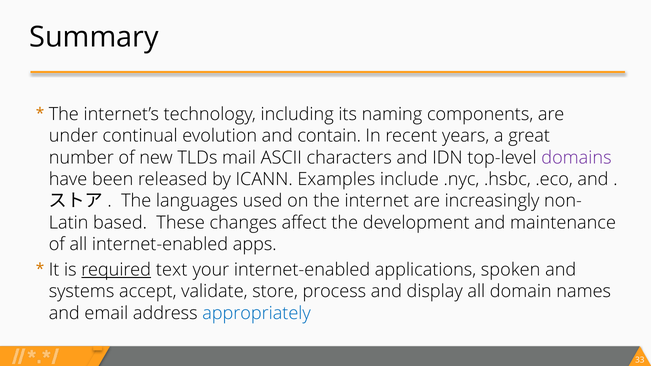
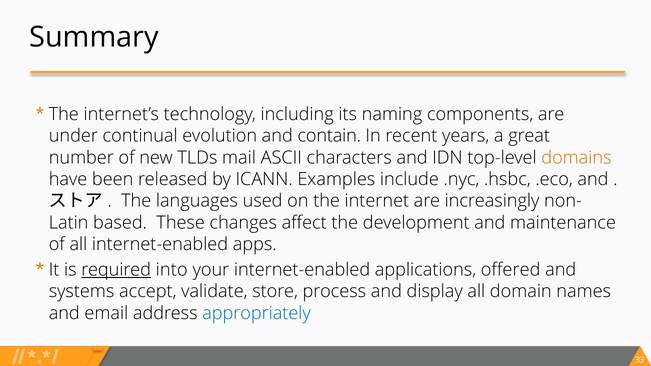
domains colour: purple -> orange
text: text -> into
spoken: spoken -> offered
